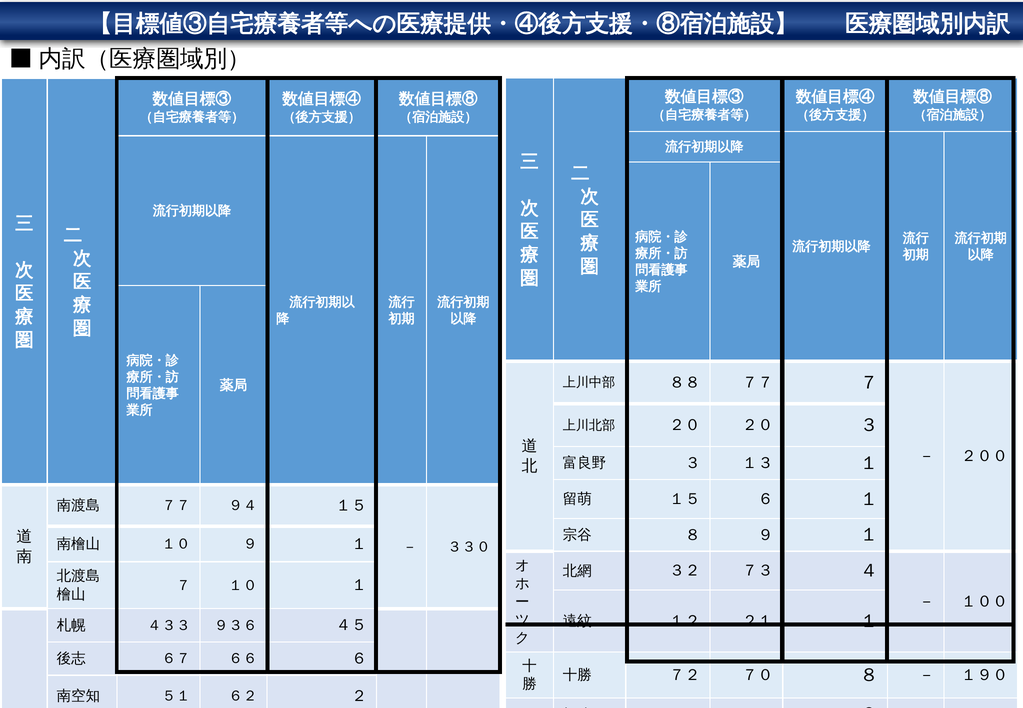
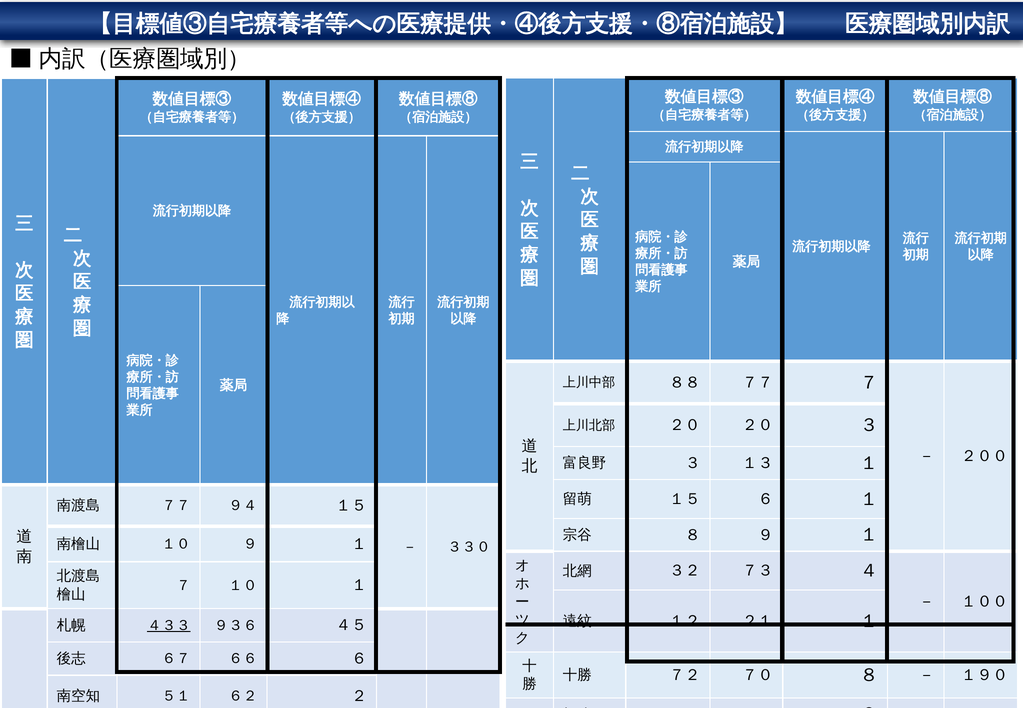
４３３ underline: none -> present
